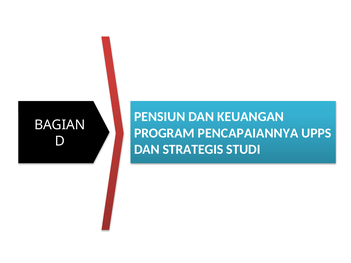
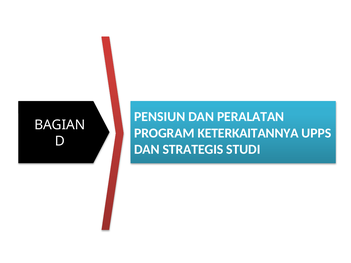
KEUANGAN: KEUANGAN -> PERALATAN
PENCAPAIANNYA: PENCAPAIANNYA -> KETERKAITANNYA
